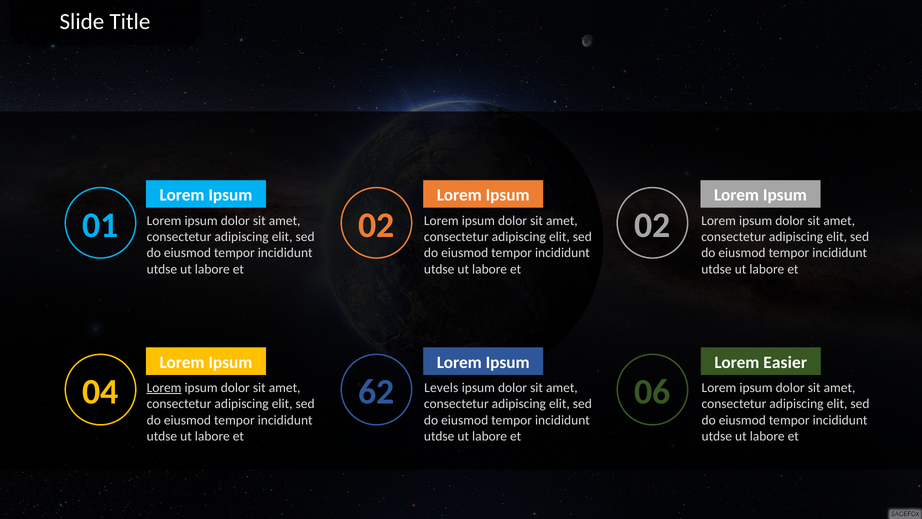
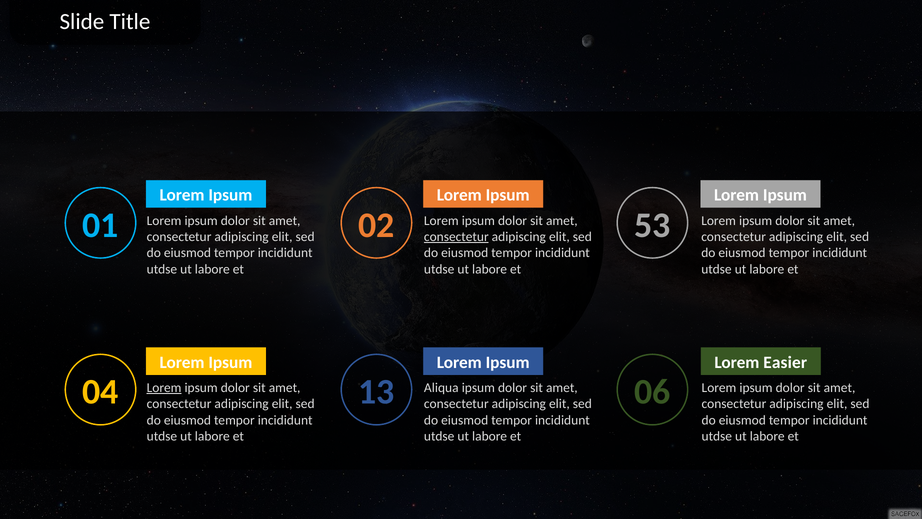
02 02: 02 -> 53
consectetur at (456, 237) underline: none -> present
62: 62 -> 13
Levels: Levels -> Aliqua
